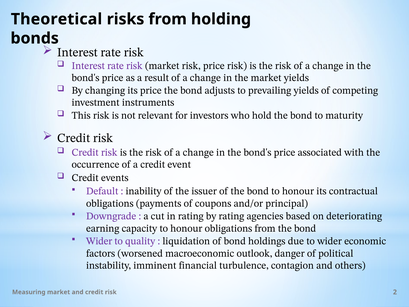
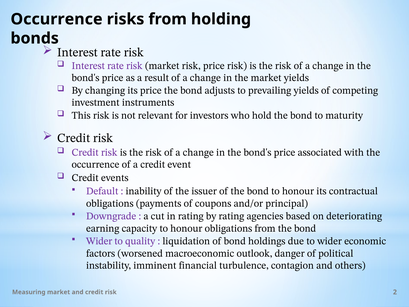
Theoretical at (57, 19): Theoretical -> Occurrence
